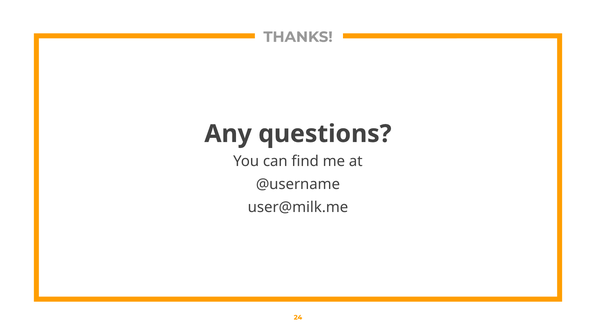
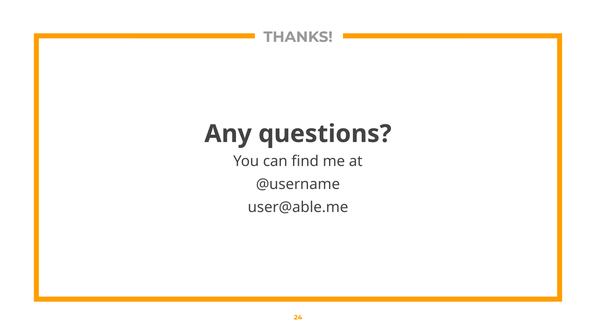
user@milk.me: user@milk.me -> user@able.me
